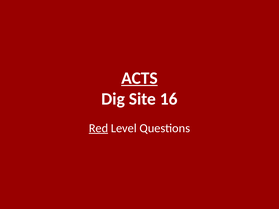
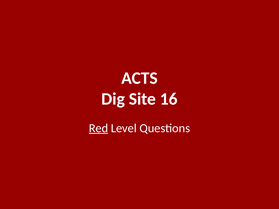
ACTS underline: present -> none
